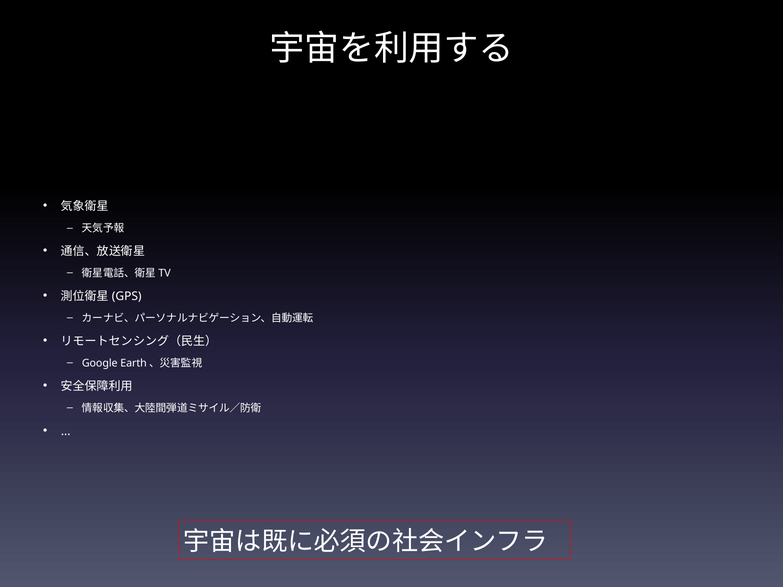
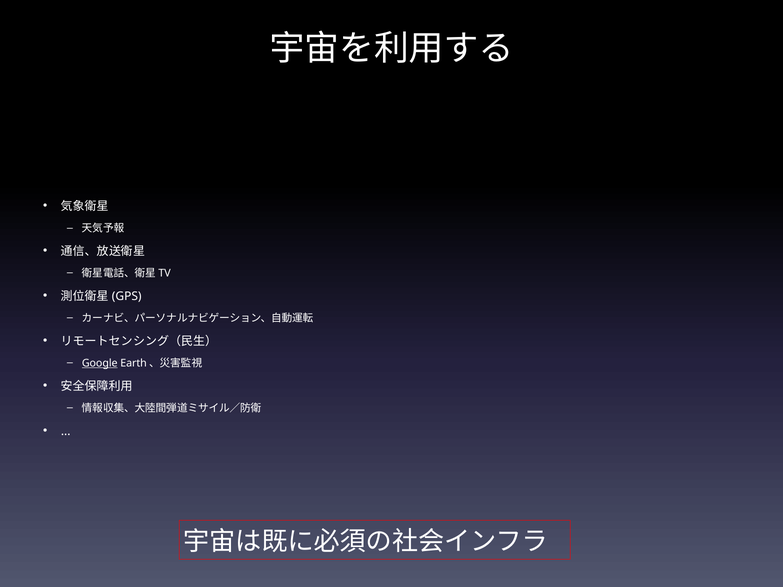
Google underline: none -> present
